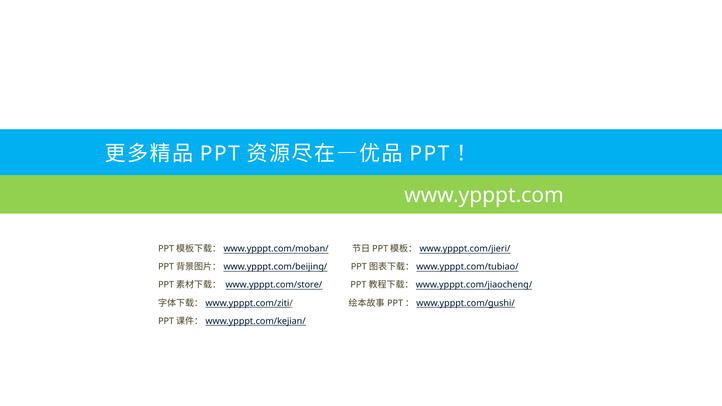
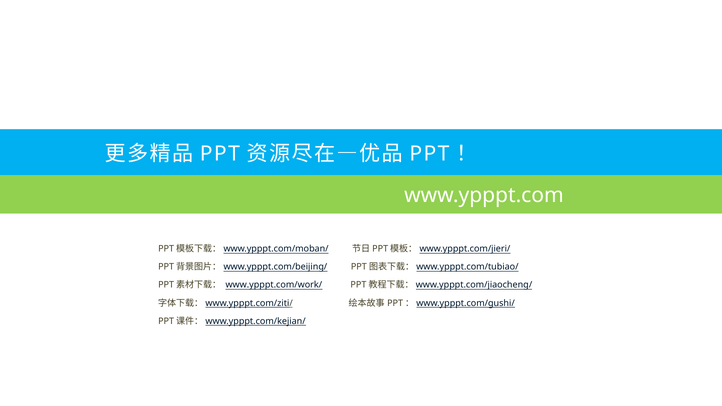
www.ypppt.com/store/: www.ypppt.com/store/ -> www.ypppt.com/work/
